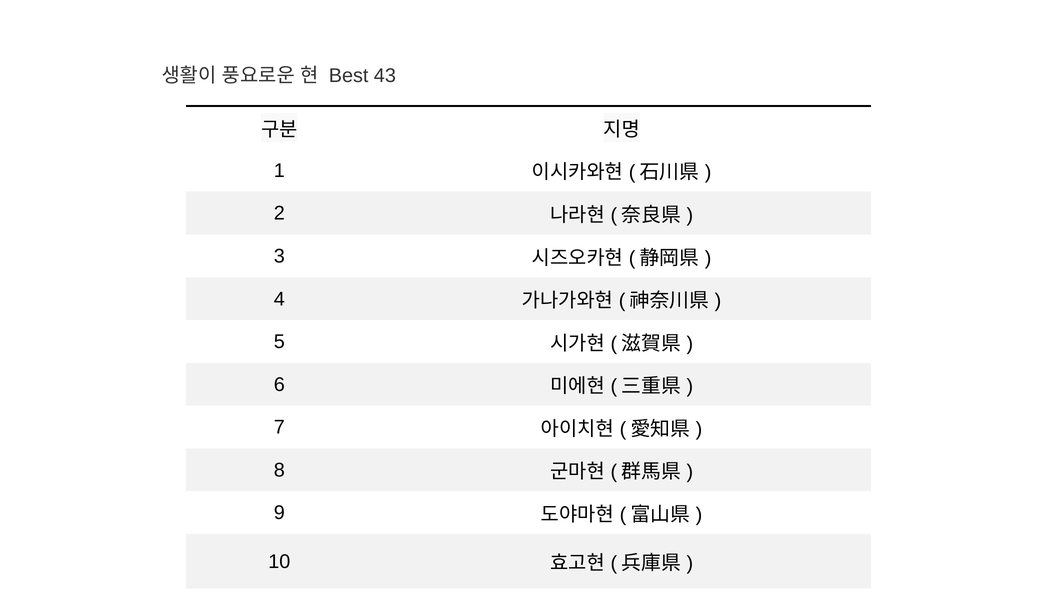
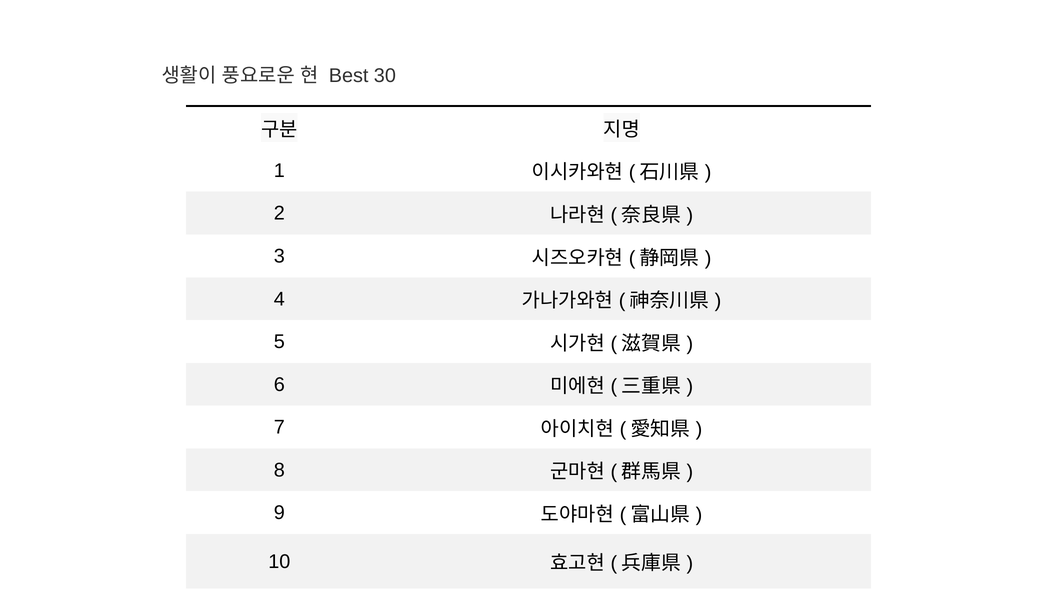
43: 43 -> 30
